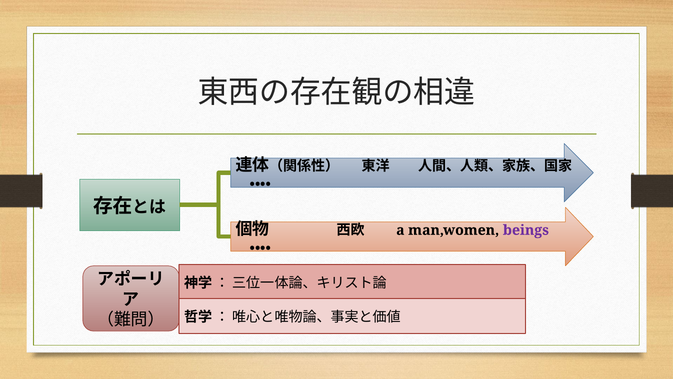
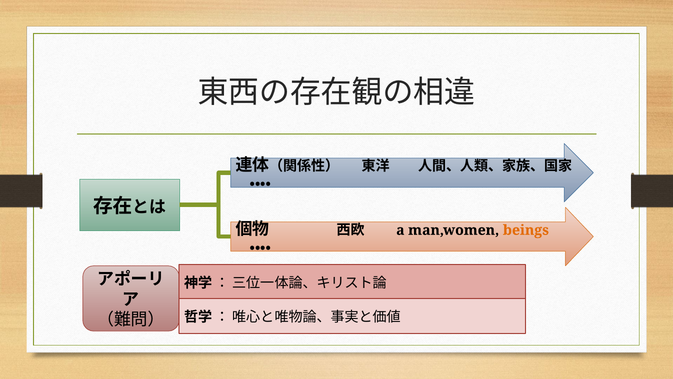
beings colour: purple -> orange
